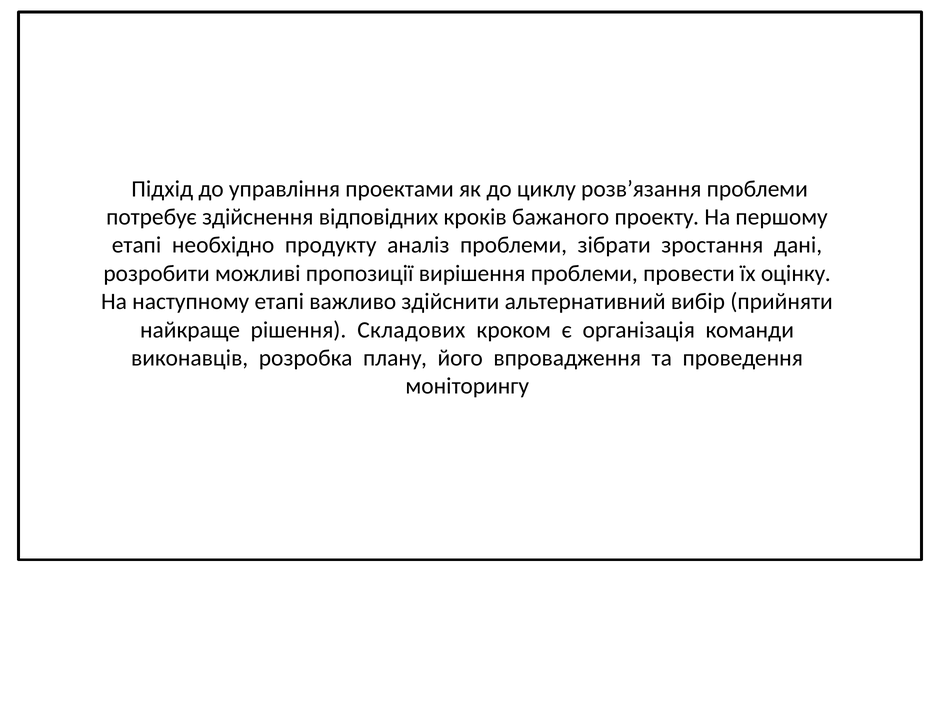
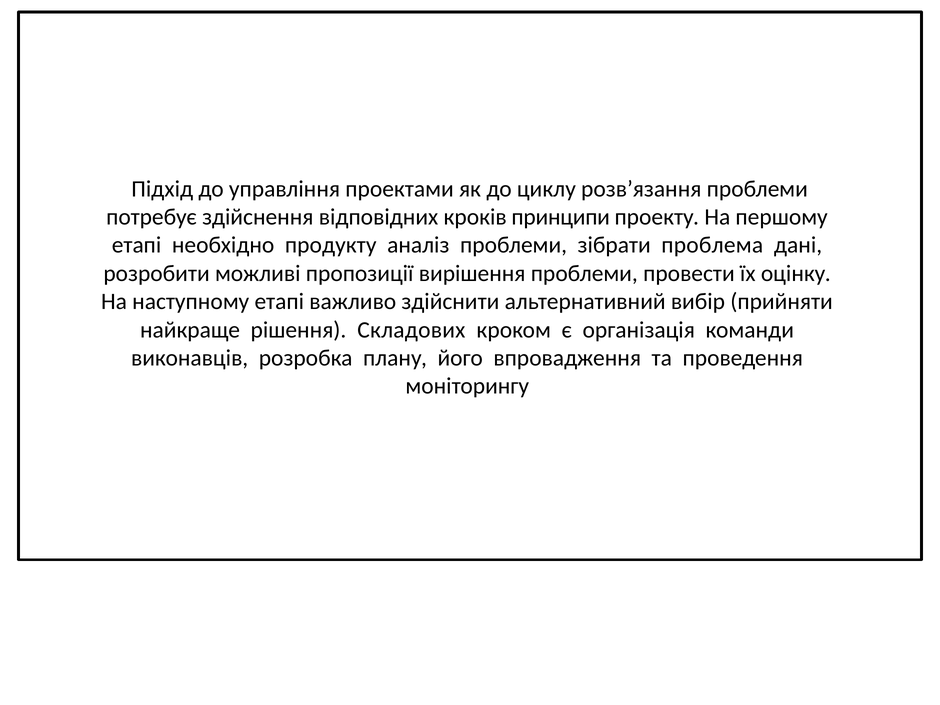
бажаного: бажаного -> принципи
зростання: зростання -> проблема
